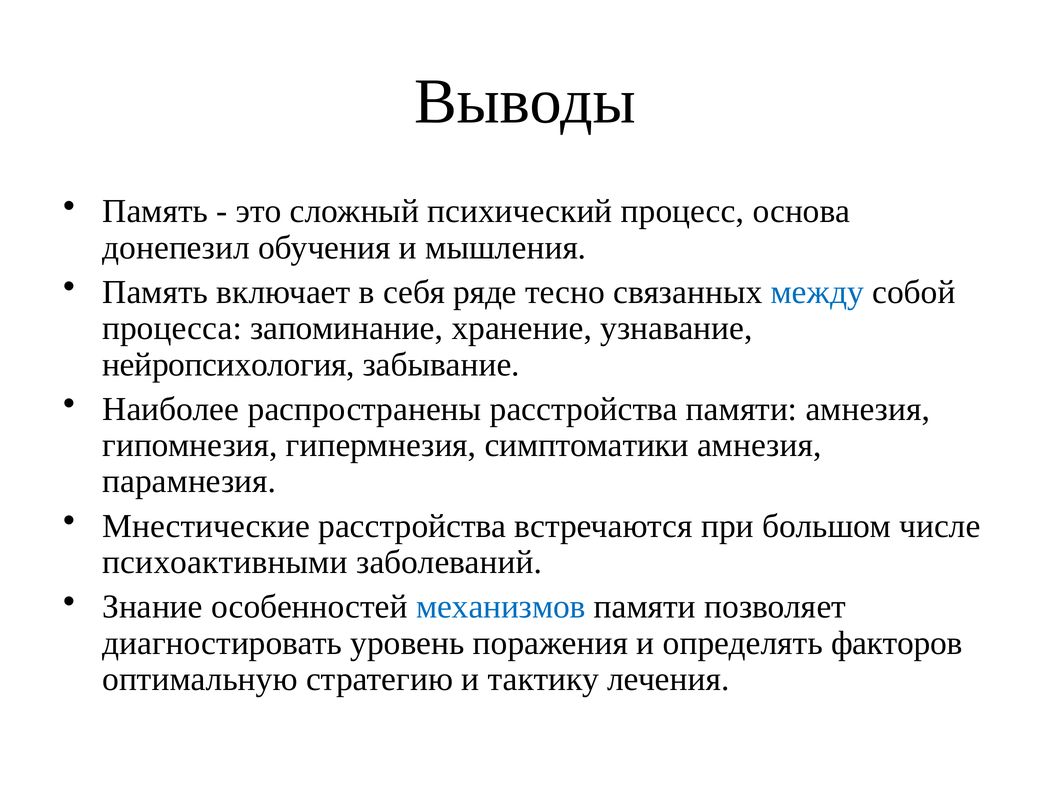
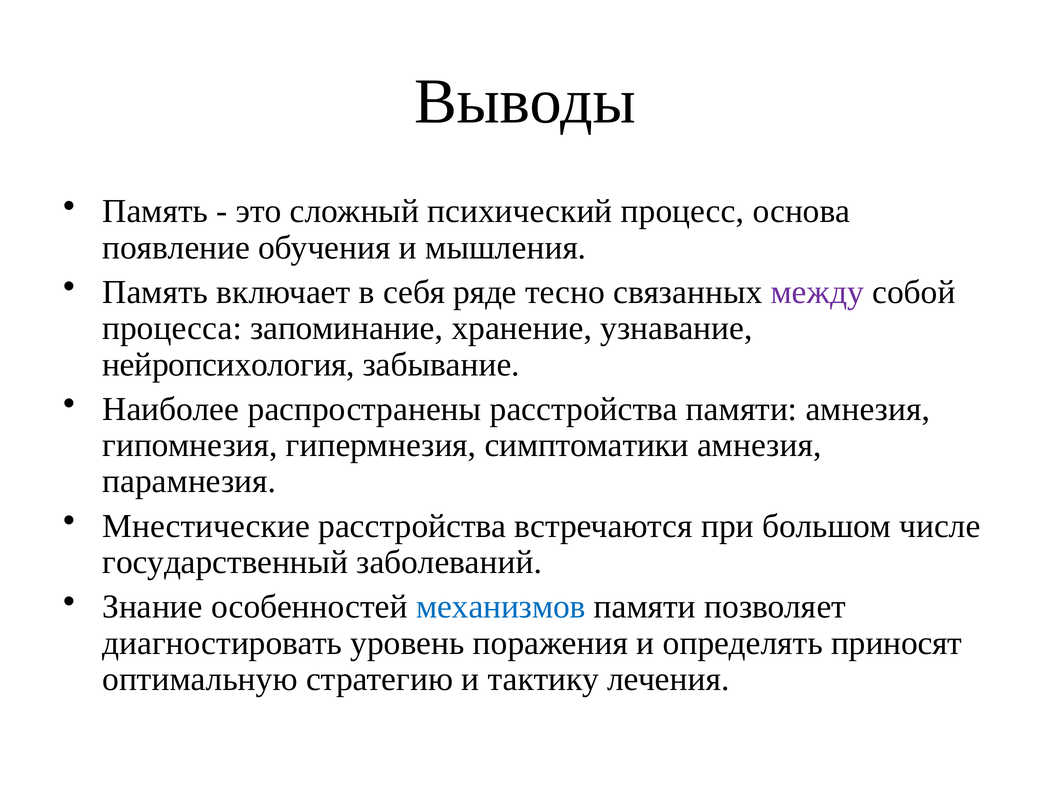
донепезил: донепезил -> появление
между colour: blue -> purple
психоактивными: психоактивными -> государственный
факторов: факторов -> приносят
